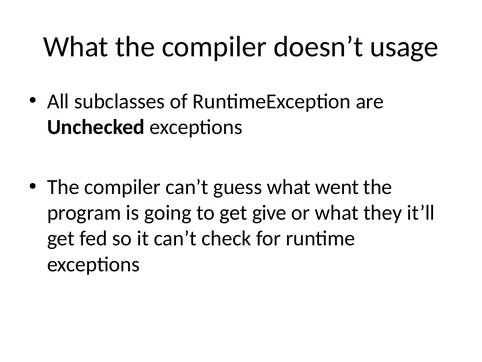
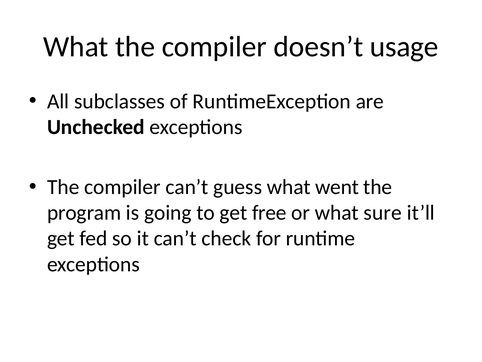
give: give -> free
they: they -> sure
